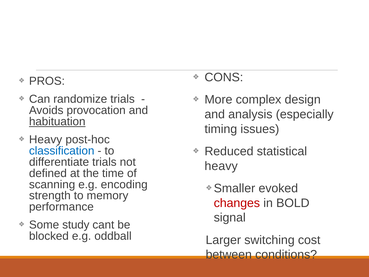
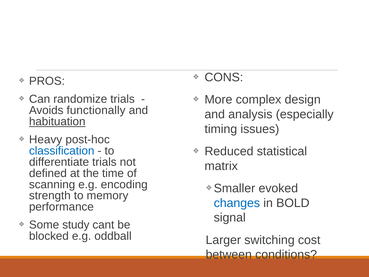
provocation: provocation -> functionally
heavy at (221, 166): heavy -> matrix
changes colour: red -> blue
